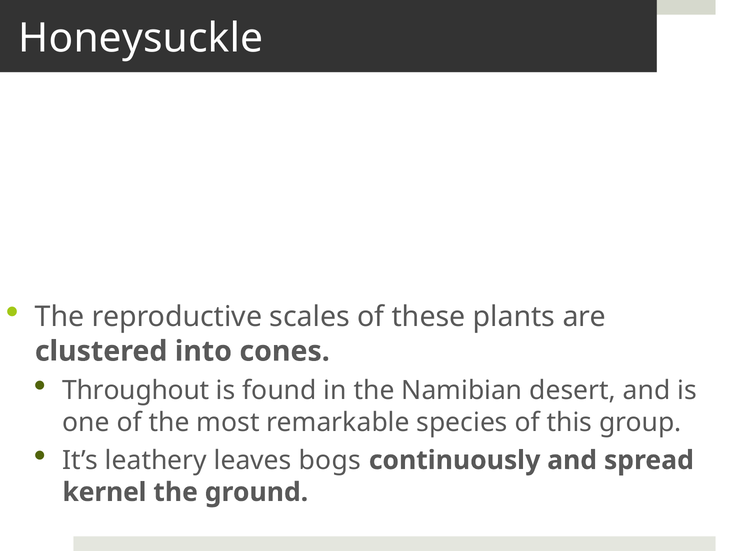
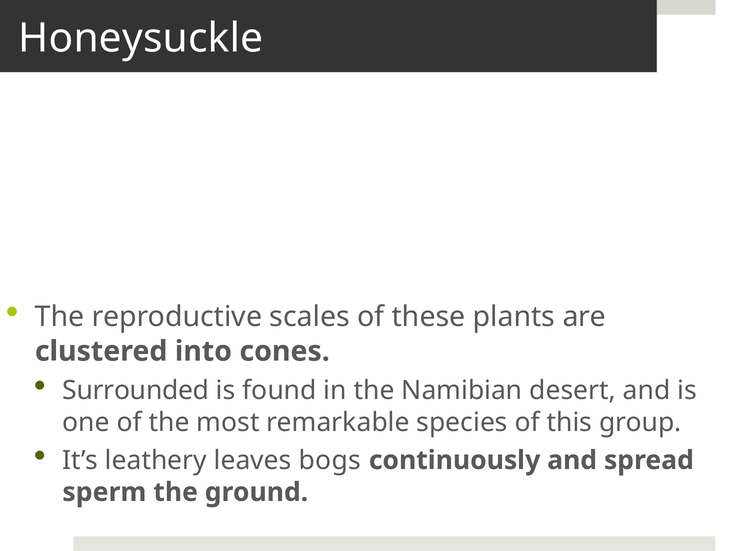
Throughout: Throughout -> Surrounded
kernel: kernel -> sperm
